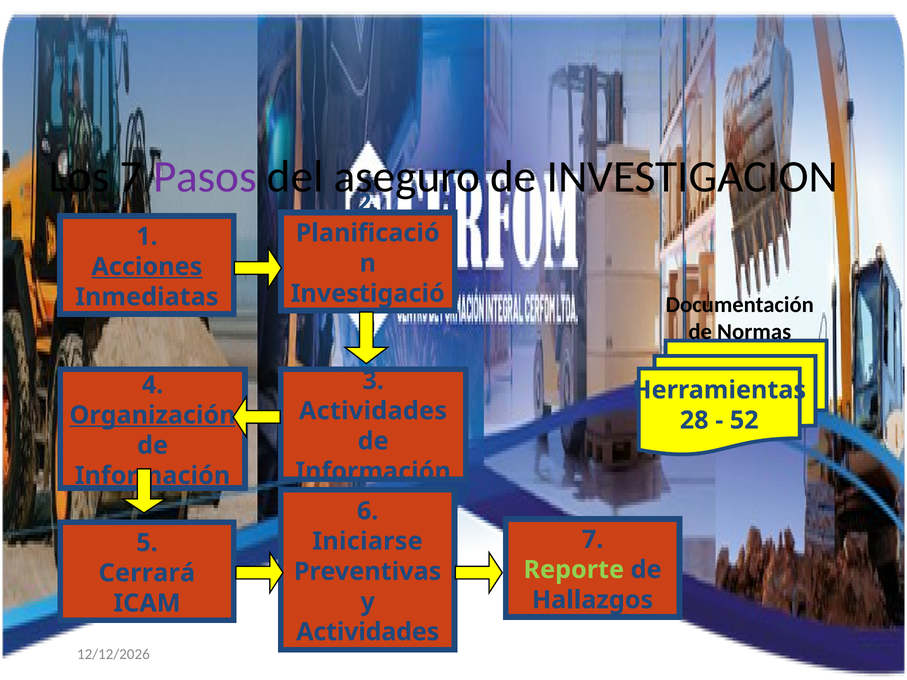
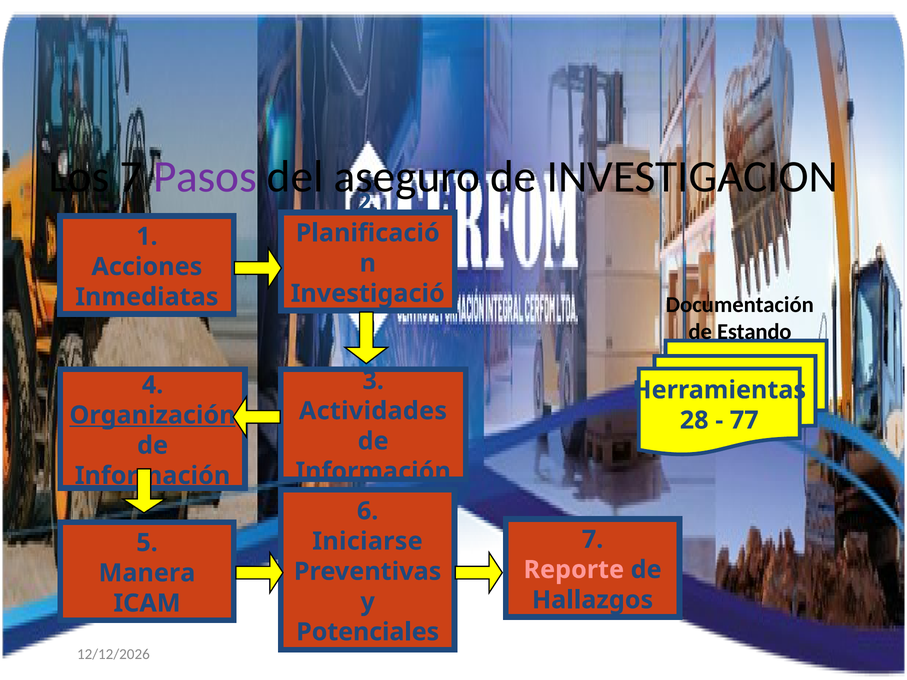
Acciones underline: present -> none
Normas: Normas -> Estando
52: 52 -> 77
Reporte colour: light green -> pink
Cerrará: Cerrará -> Manera
Actividades at (368, 632): Actividades -> Potenciales
